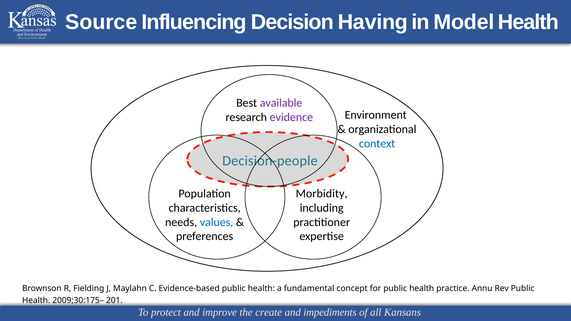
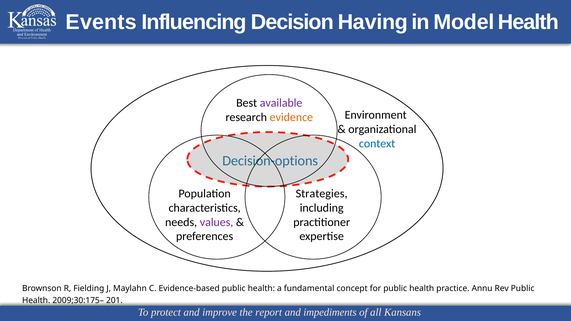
Source: Source -> Events
evidence colour: purple -> orange
Decision-people: Decision-people -> Decision-options
Morbidity: Morbidity -> Strategies
values colour: blue -> purple
create: create -> report
